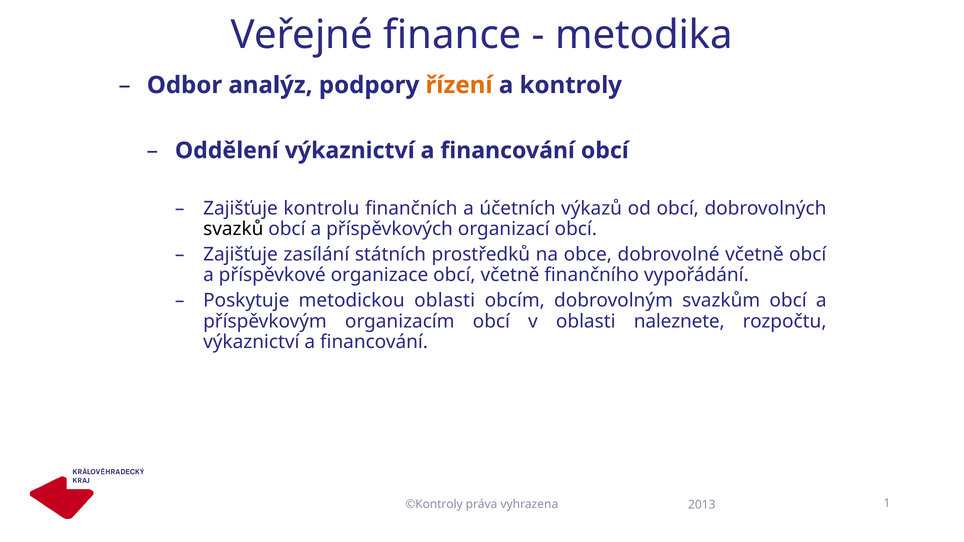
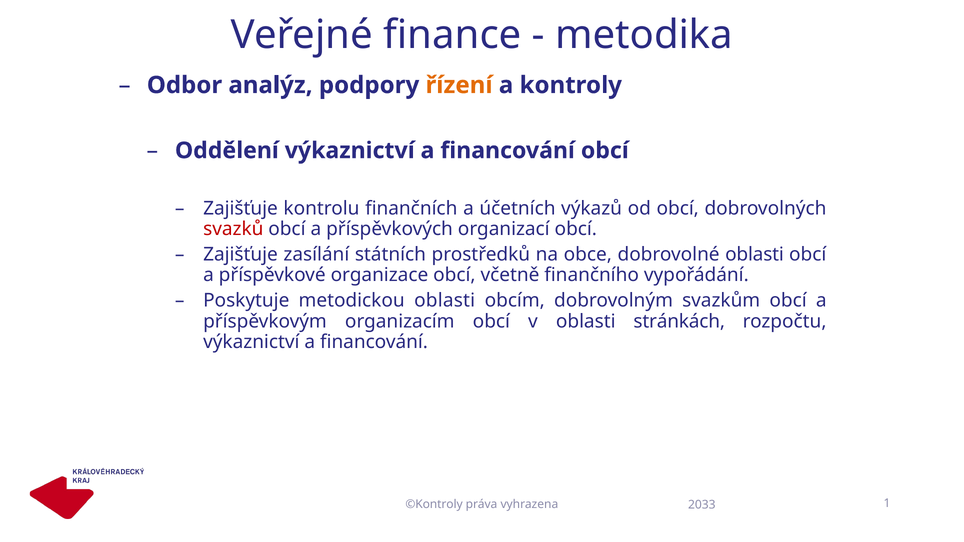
svazků colour: black -> red
dobrovolné včetně: včetně -> oblasti
naleznete: naleznete -> stránkách
2013: 2013 -> 2033
